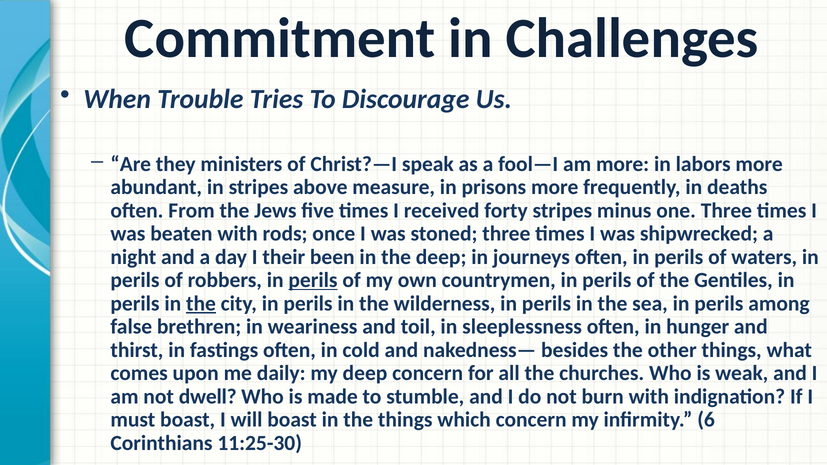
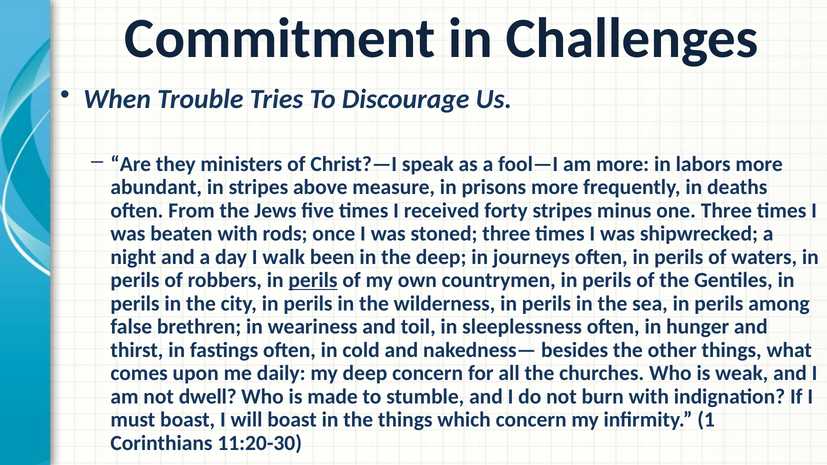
their: their -> walk
the at (201, 304) underline: present -> none
6: 6 -> 1
11:25-30: 11:25-30 -> 11:20-30
